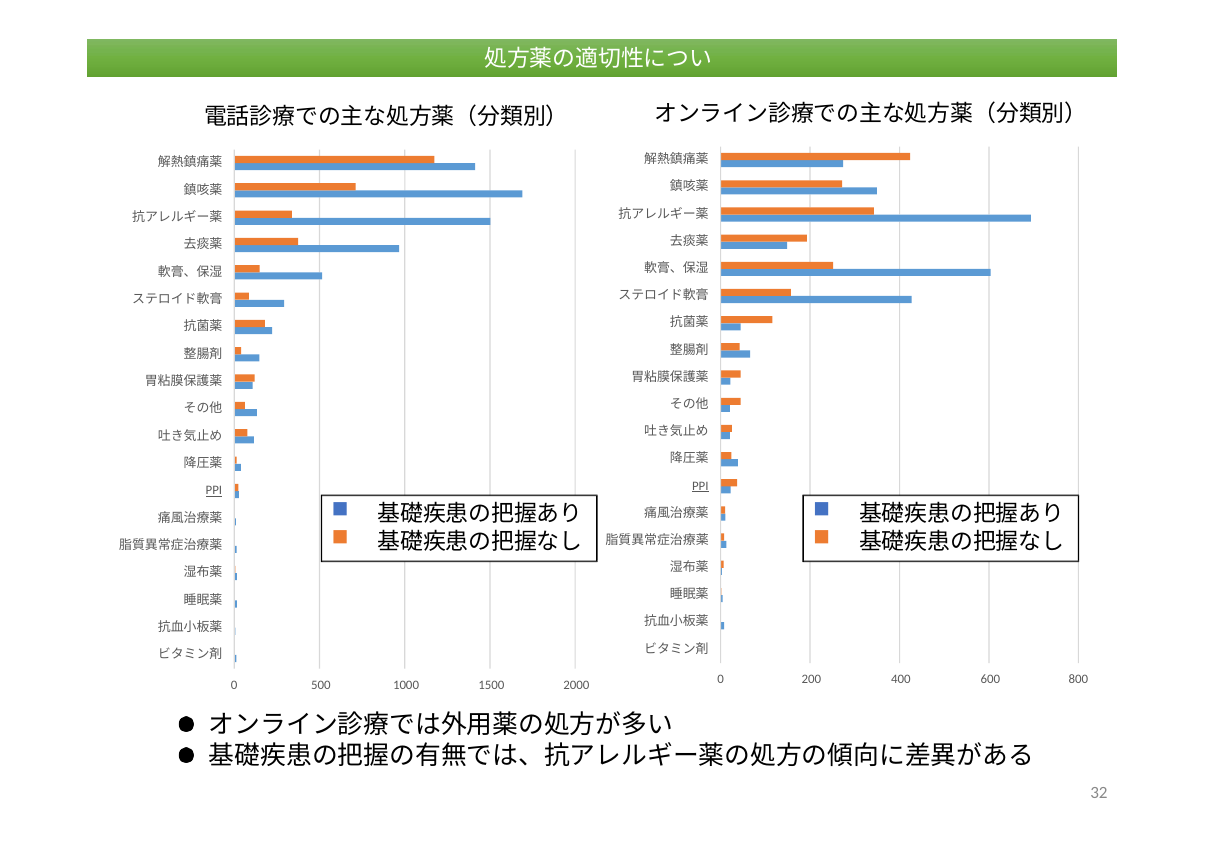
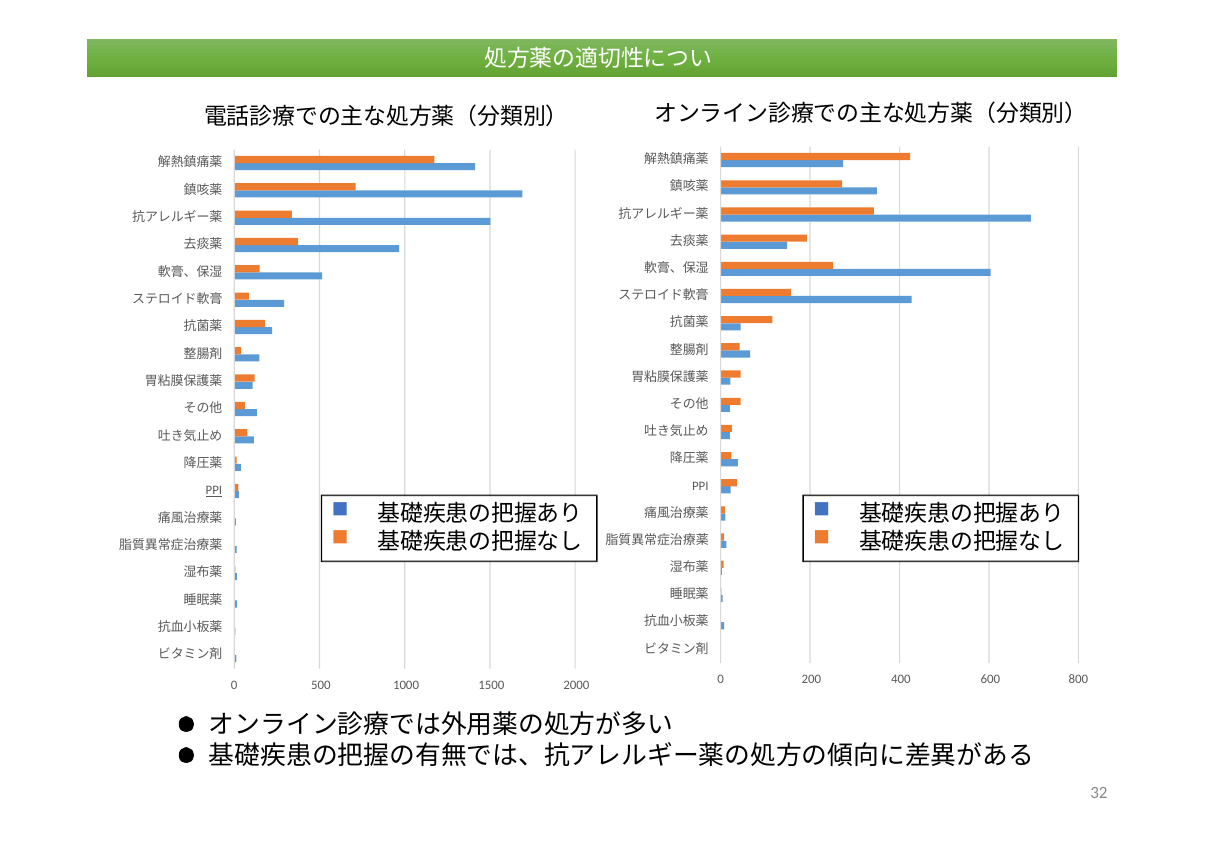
PPI at (700, 486) underline: present -> none
